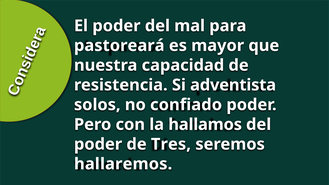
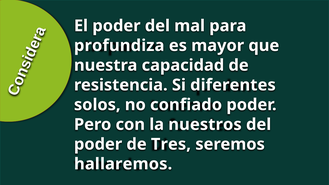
pastoreará: pastoreará -> profundiza
adventista: adventista -> diferentes
hallamos: hallamos -> nuestros
